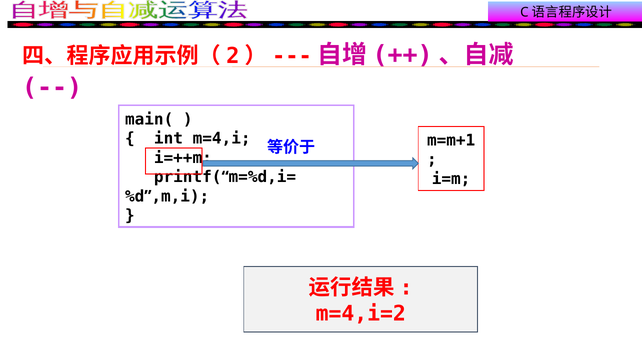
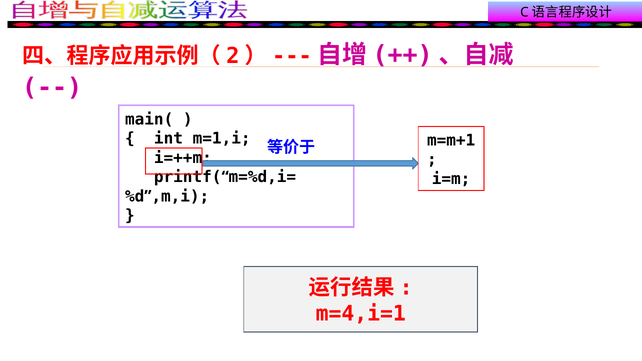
m=4,i: m=4,i -> m=1,i
m=4,i=2: m=4,i=2 -> m=4,i=1
